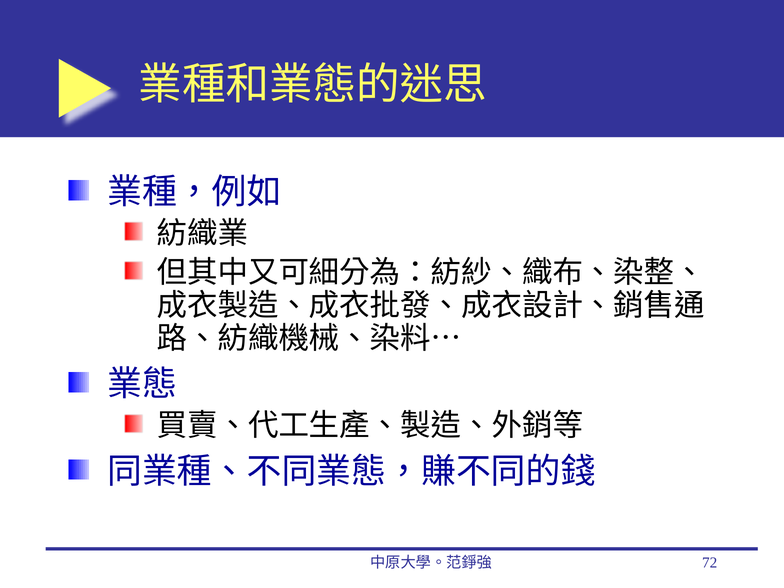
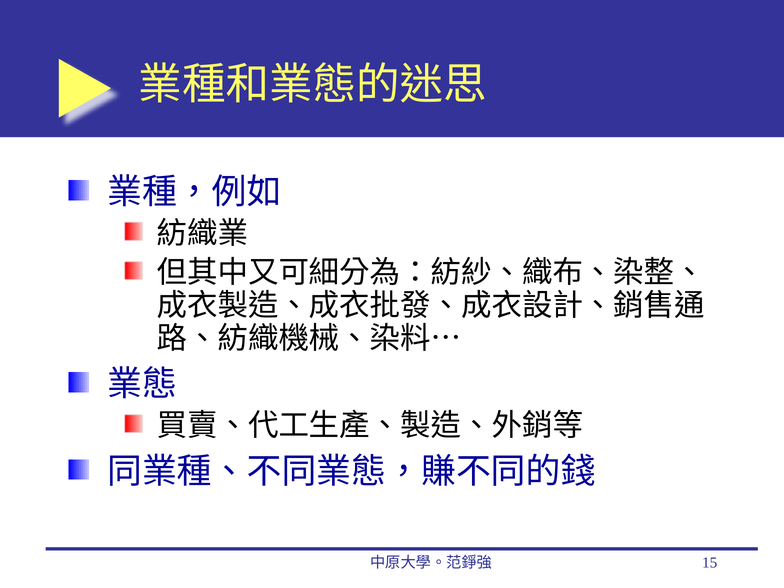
72: 72 -> 15
